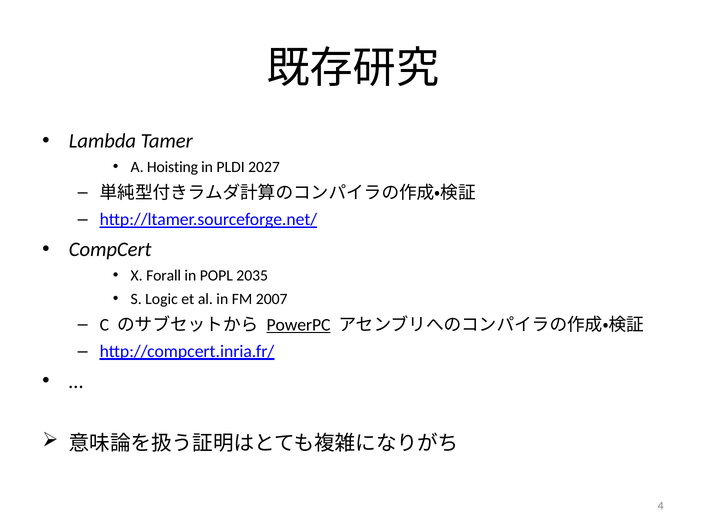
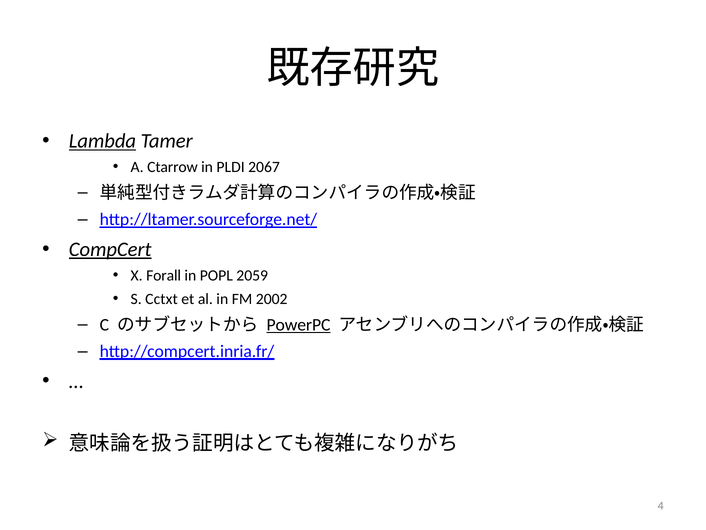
Lambda underline: none -> present
Hoisting: Hoisting -> Ctarrow
2027: 2027 -> 2067
CompCert underline: none -> present
2035: 2035 -> 2059
Logic: Logic -> Cctxt
2007: 2007 -> 2002
